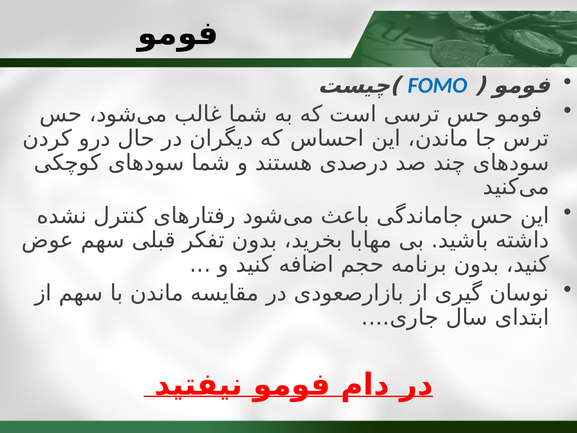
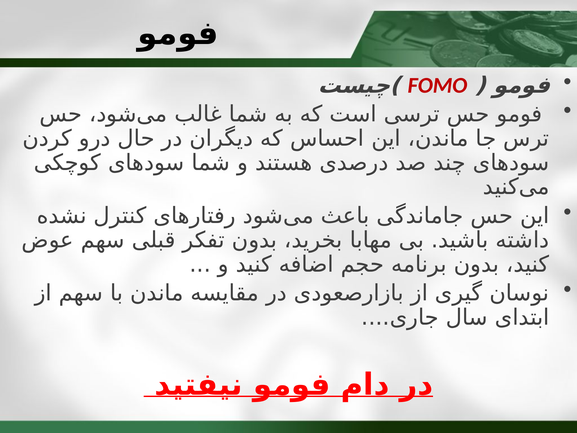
FOMO colour: blue -> red
